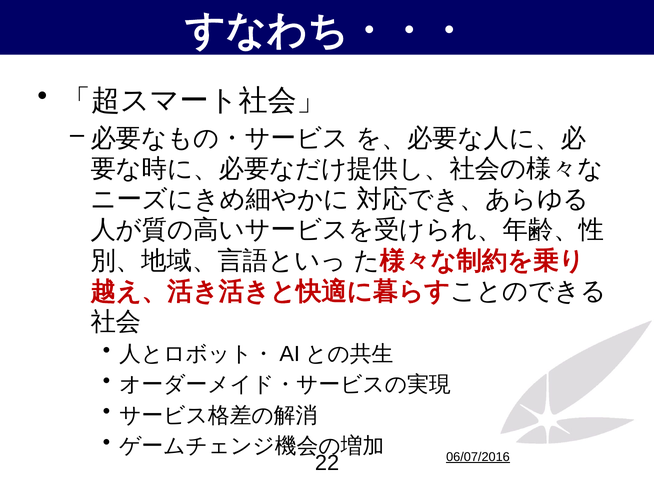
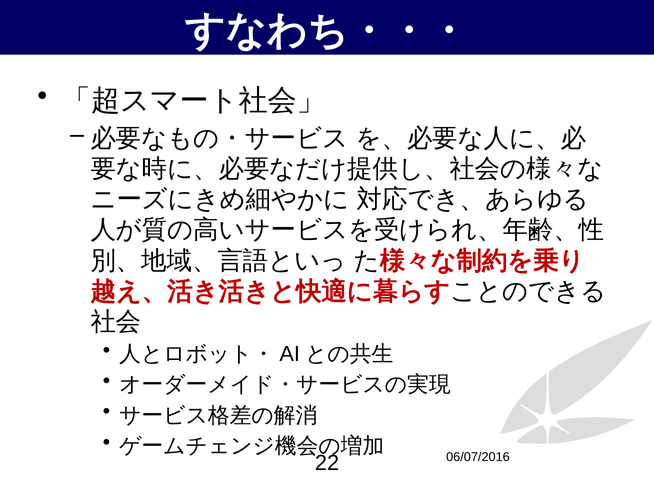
06/07/2016 underline: present -> none
